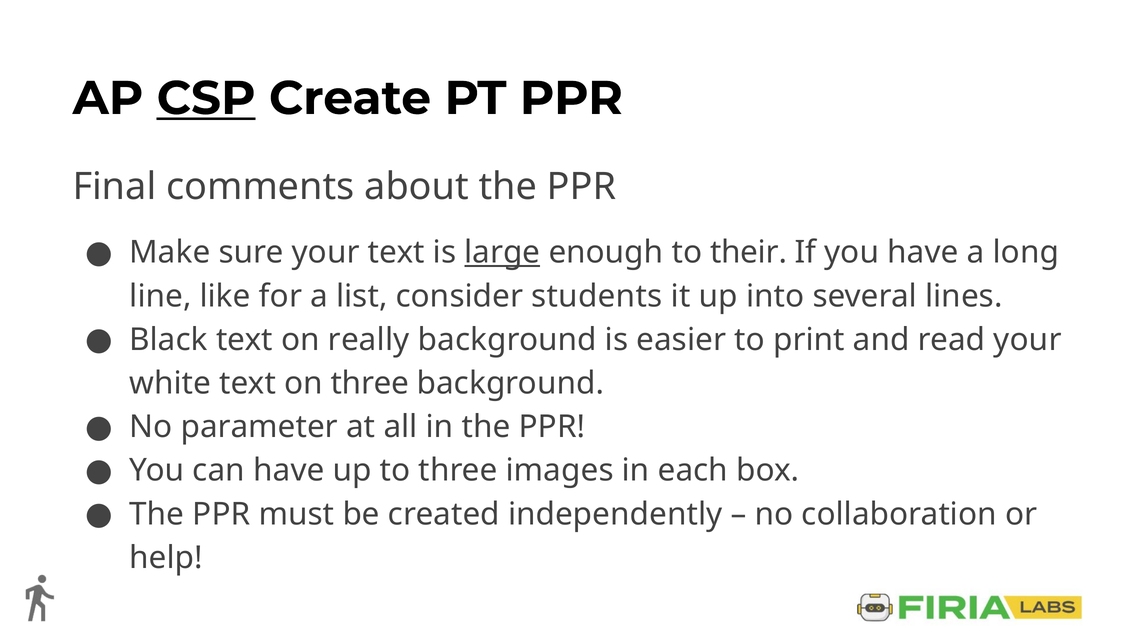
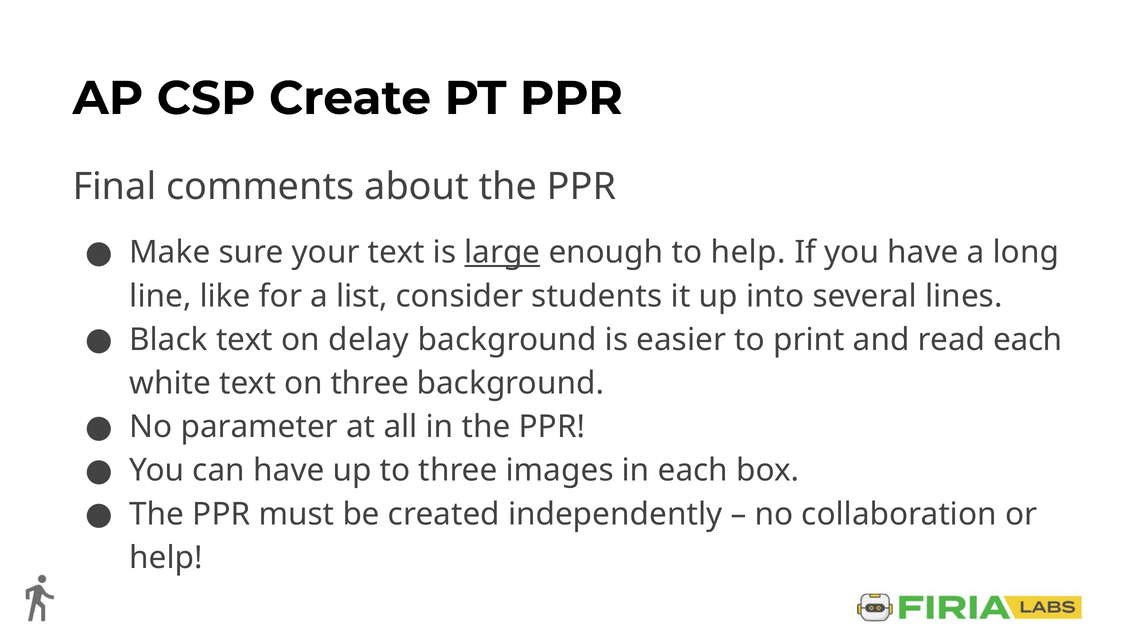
CSP underline: present -> none
to their: their -> help
really: really -> delay
read your: your -> each
